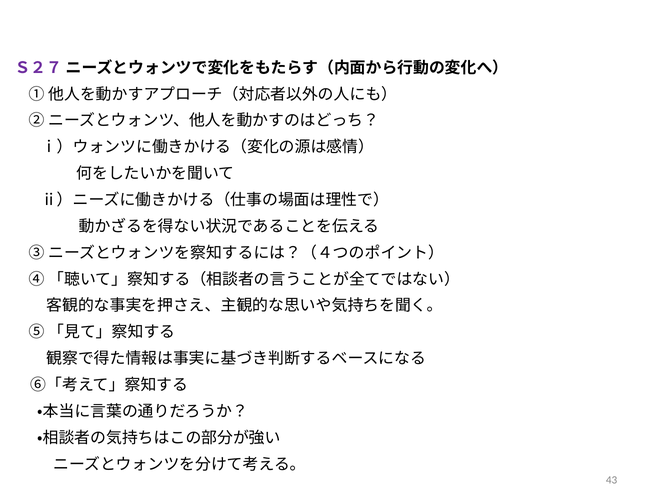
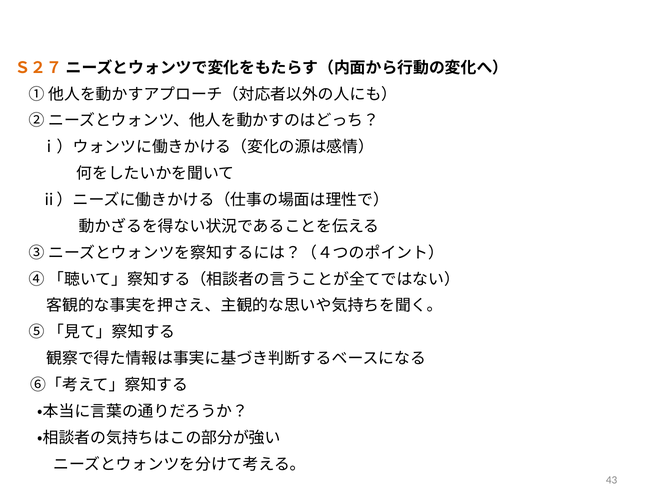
Ｓ２７ colour: purple -> orange
